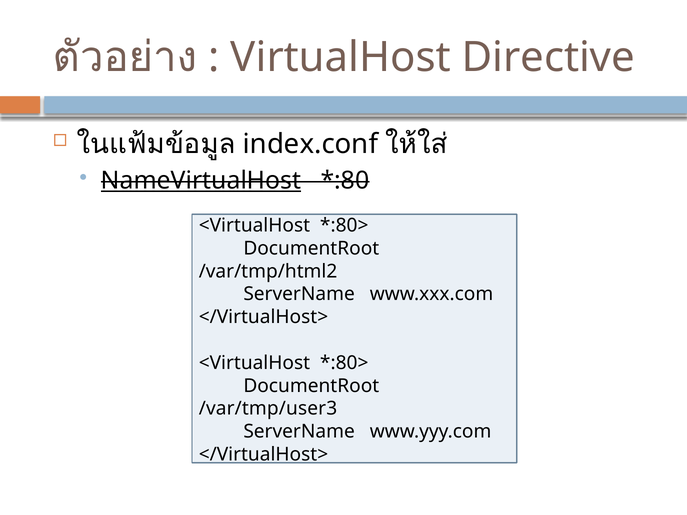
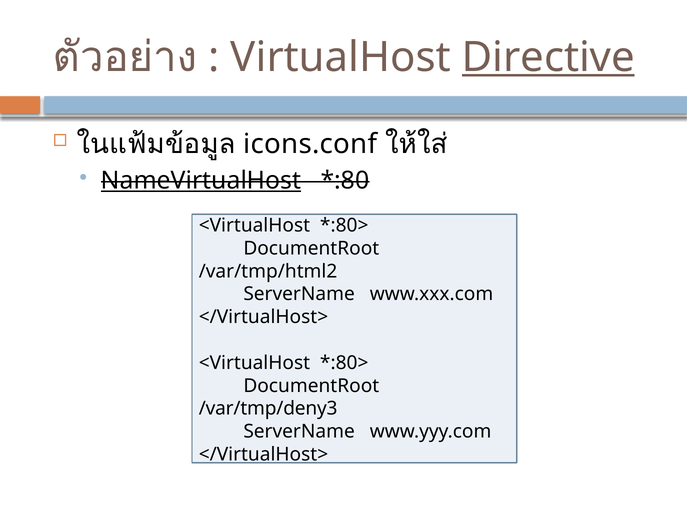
Directive underline: none -> present
index.conf: index.conf -> icons.conf
/var/tmp/user3: /var/tmp/user3 -> /var/tmp/deny3
